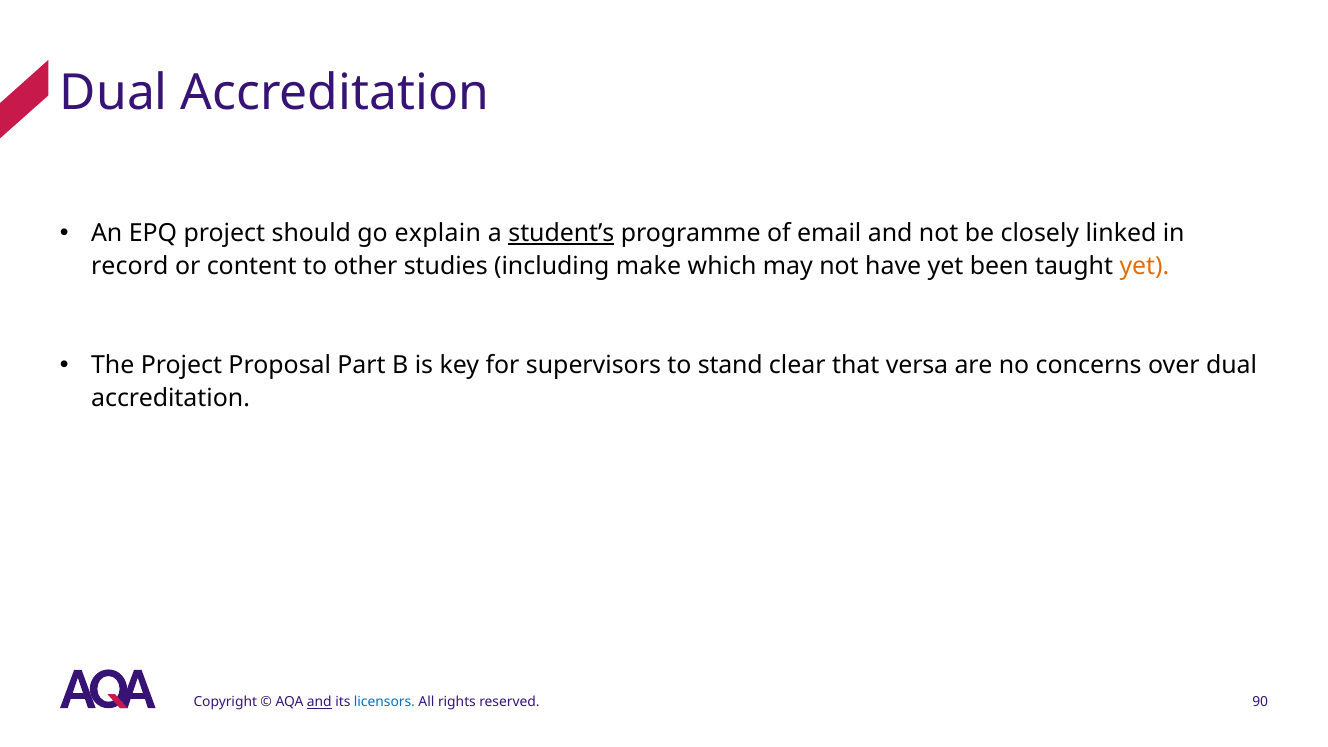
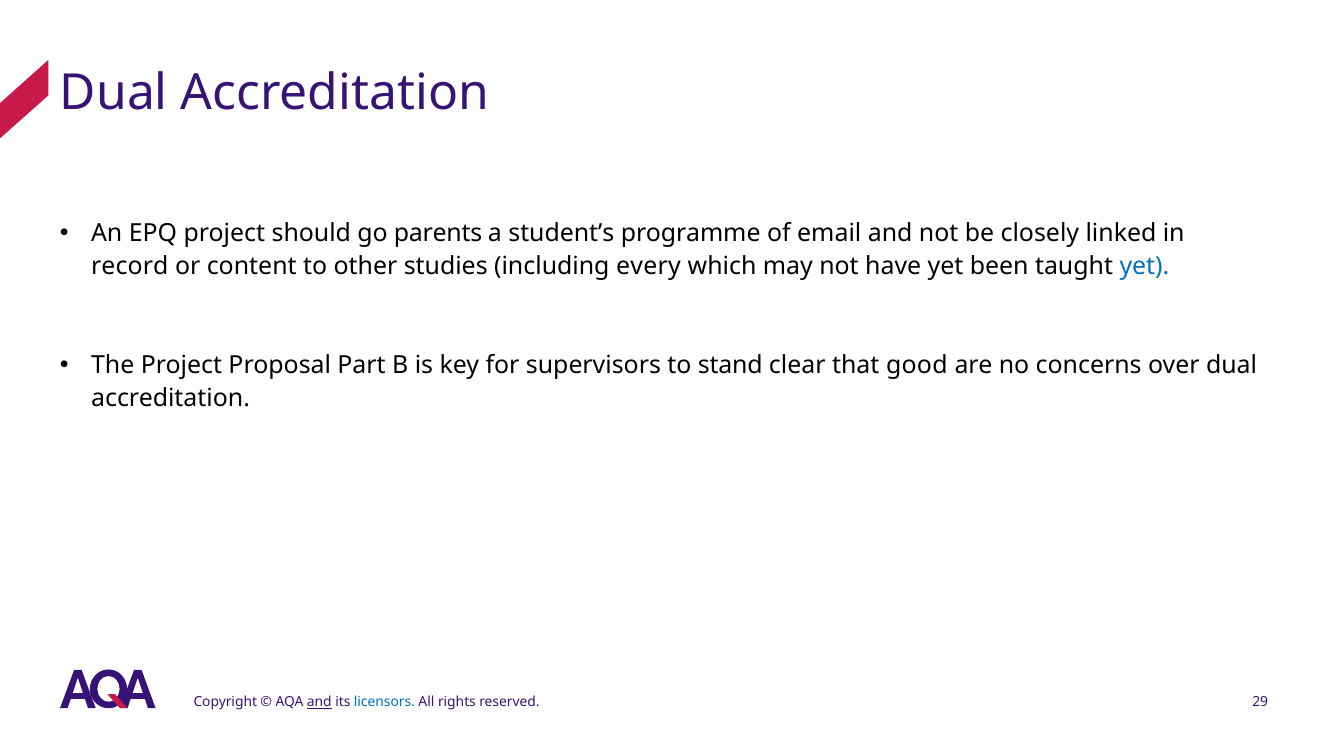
explain: explain -> parents
student’s underline: present -> none
make: make -> every
yet at (1144, 266) colour: orange -> blue
versa: versa -> good
90: 90 -> 29
